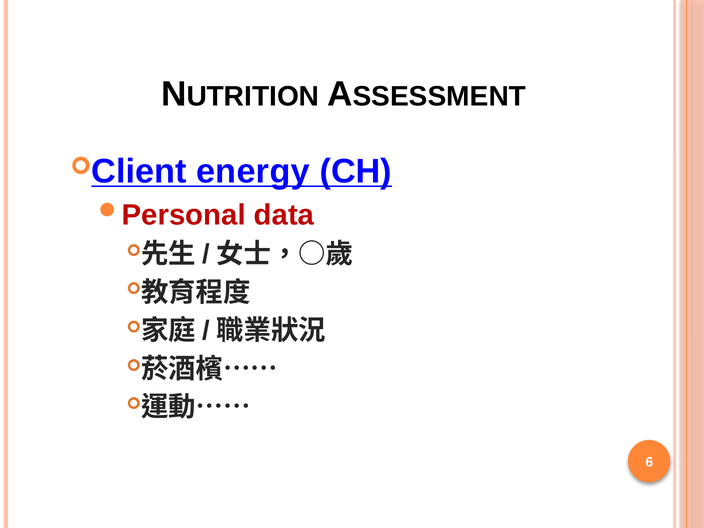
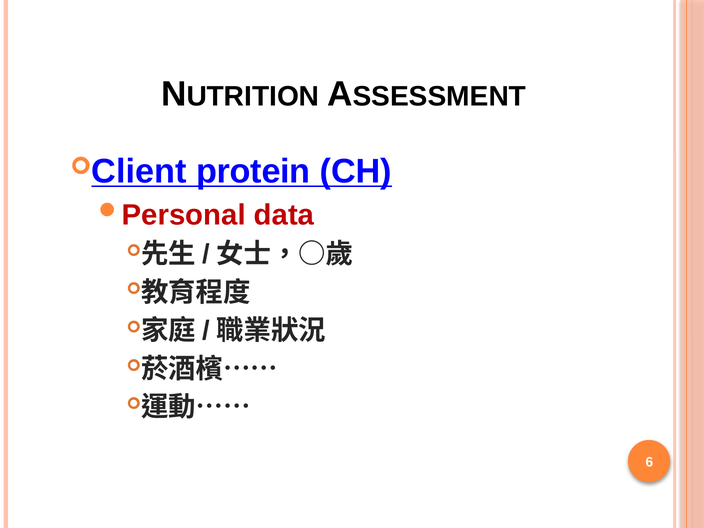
energy: energy -> protein
